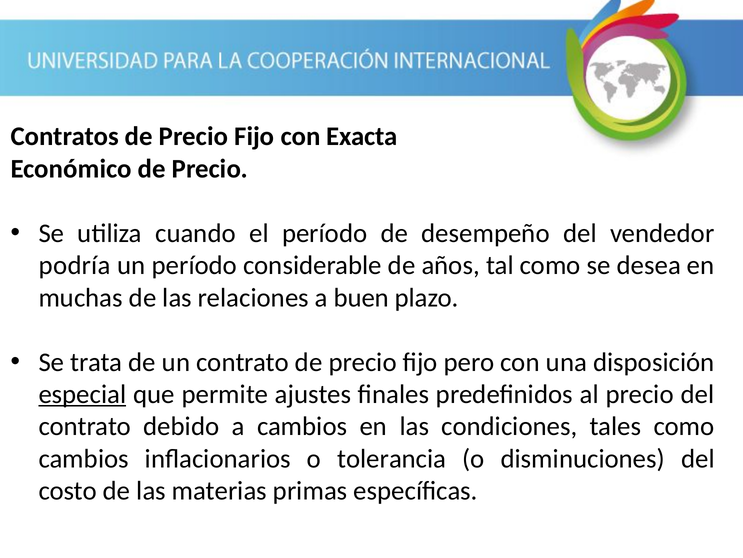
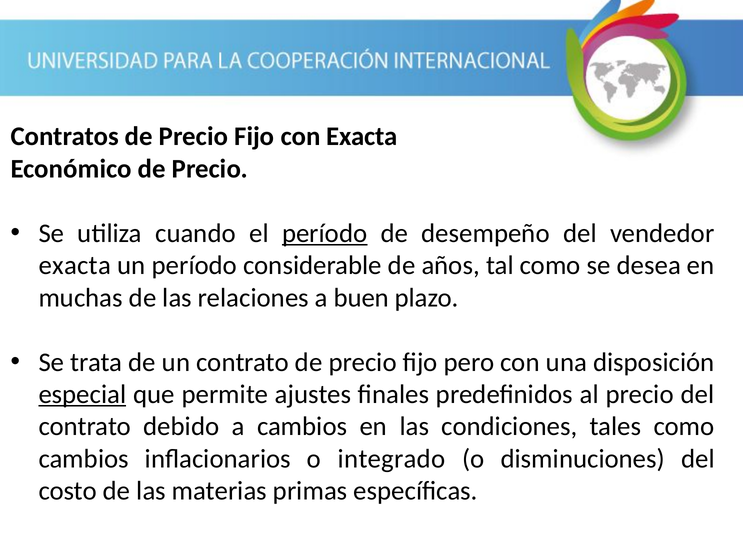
período at (325, 233) underline: none -> present
podría at (75, 265): podría -> exacta
tolerancia: tolerancia -> integrado
